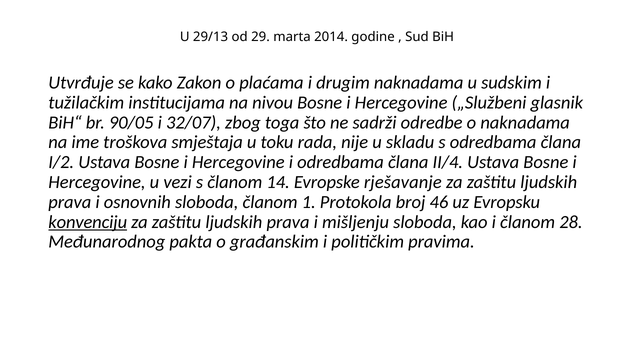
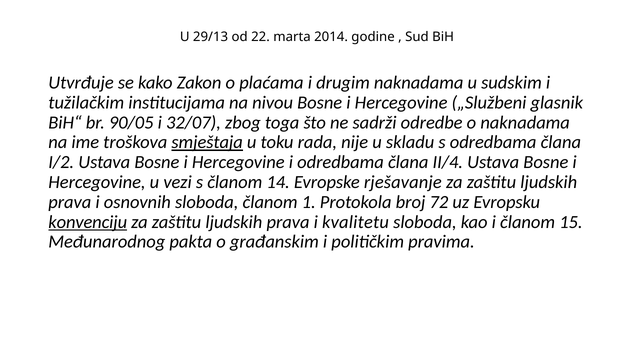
29: 29 -> 22
smještaja underline: none -> present
46: 46 -> 72
mišljenju: mišljenju -> kvalitetu
28: 28 -> 15
